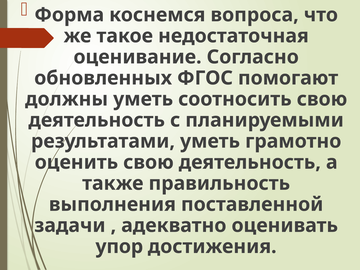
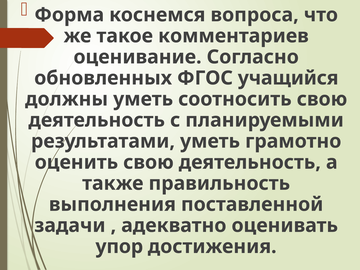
недостаточная: недостаточная -> комментариев
помогают: помогают -> учащийся
